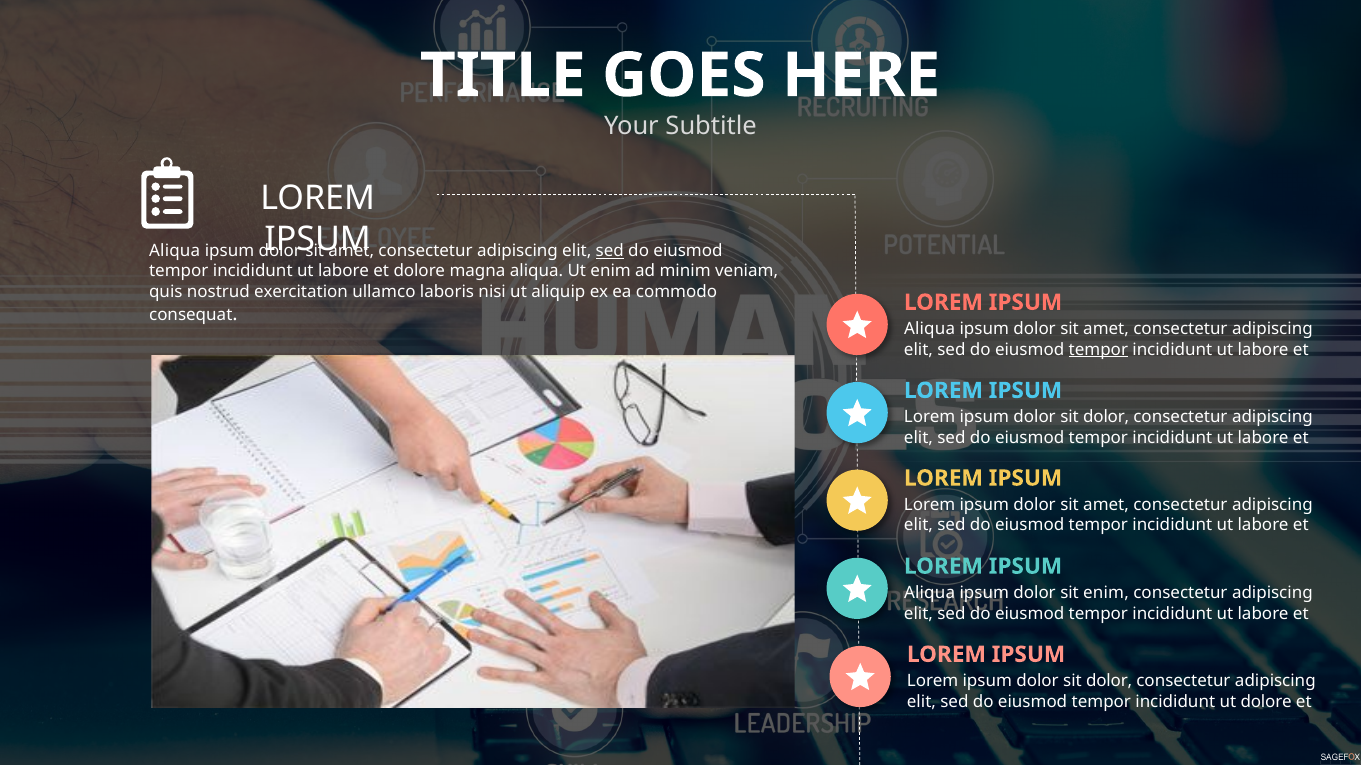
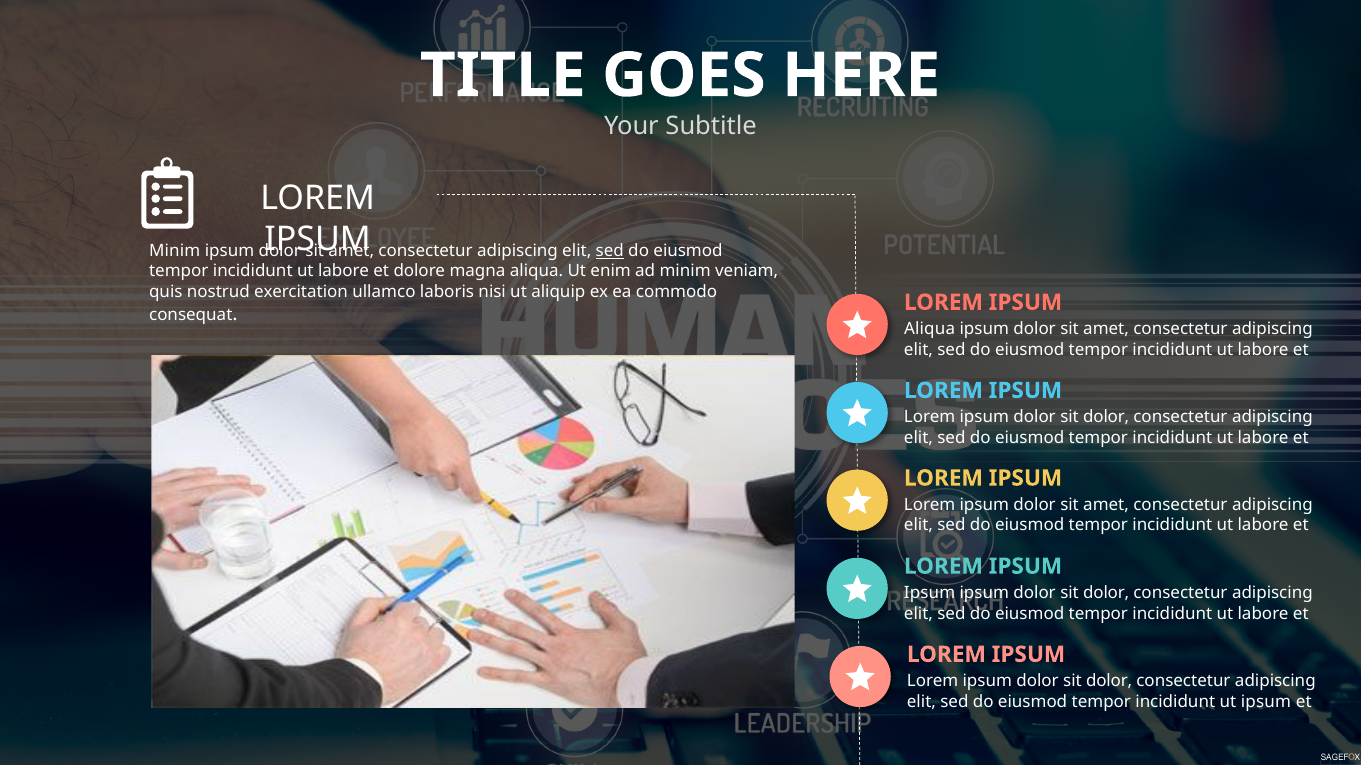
Aliqua at (175, 251): Aliqua -> Minim
tempor at (1098, 350) underline: present -> none
Aliqua at (930, 593): Aliqua -> Ipsum
enim at (1106, 593): enim -> dolor
ut dolore: dolore -> ipsum
